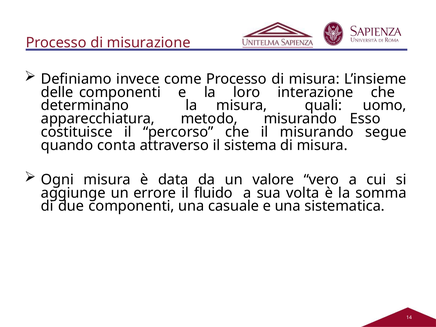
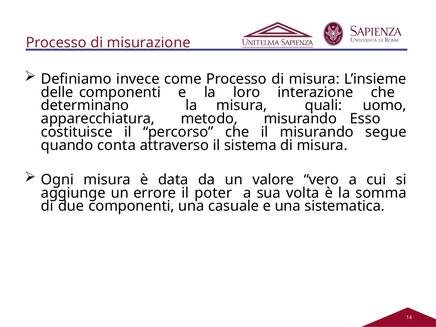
fluido: fluido -> poter
